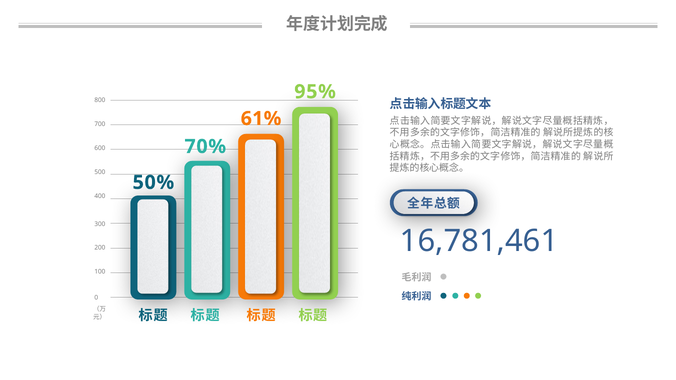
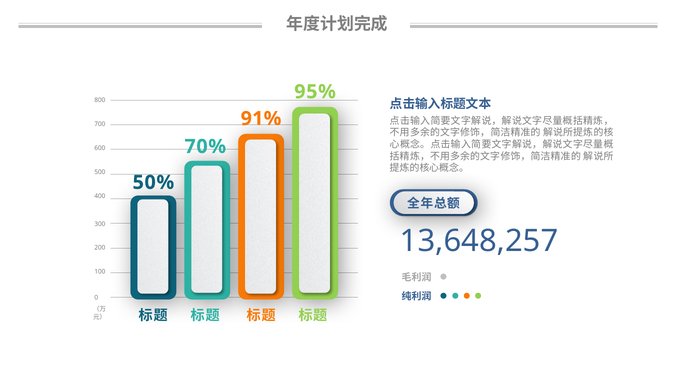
61%: 61% -> 91%
16,781,461: 16,781,461 -> 13,648,257
